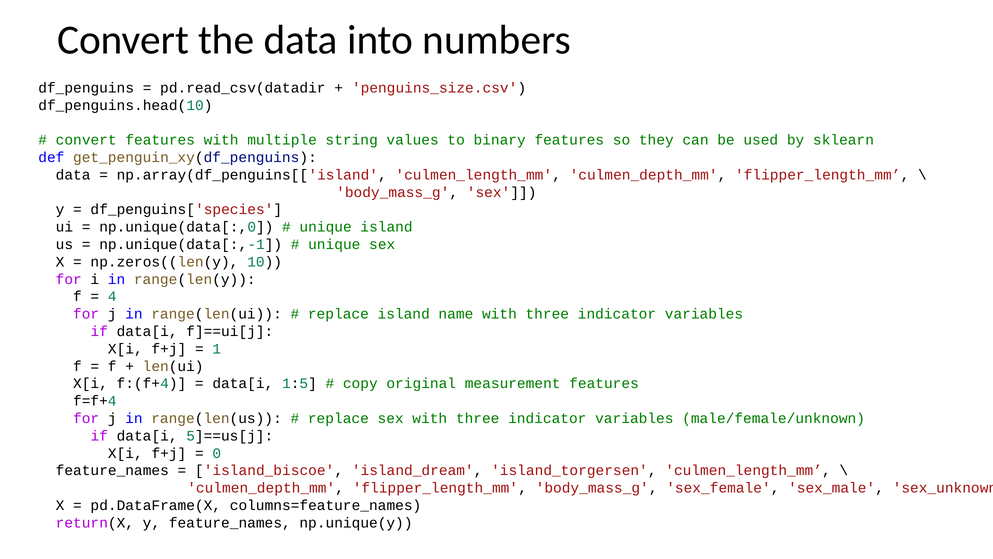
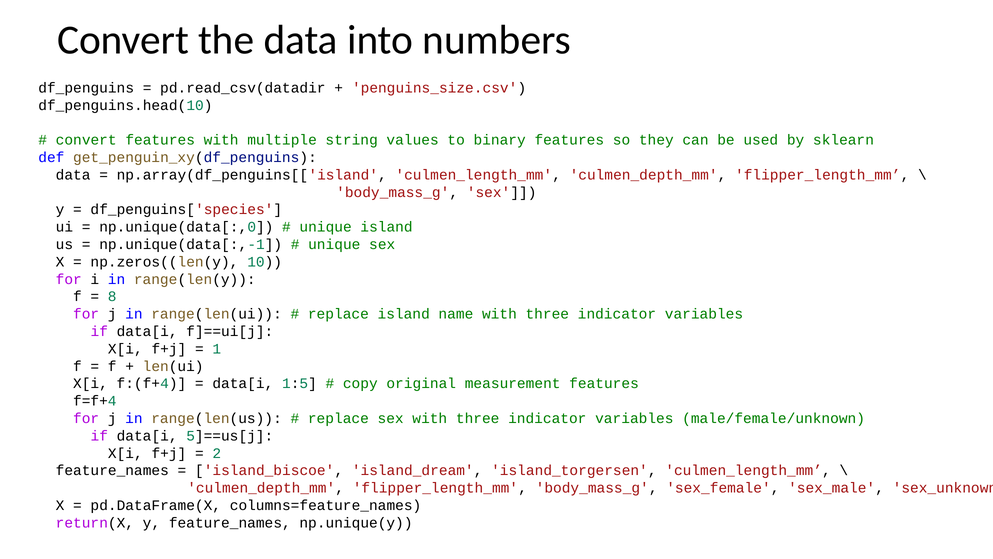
4: 4 -> 8
0: 0 -> 2
